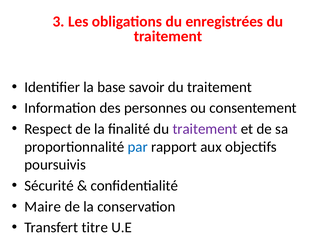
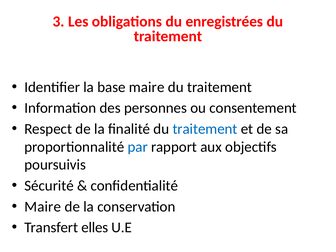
base savoir: savoir -> maire
traitement at (205, 129) colour: purple -> blue
titre: titre -> elles
